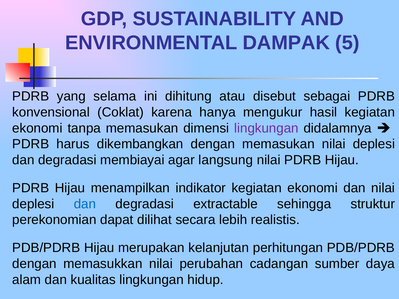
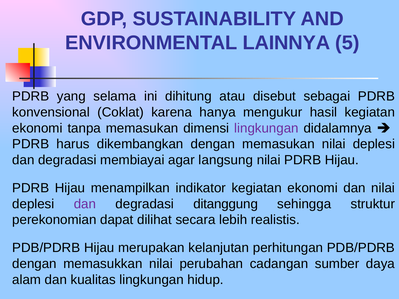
DAMPAK: DAMPAK -> LAINNYA
dan at (85, 204) colour: blue -> purple
extractable: extractable -> ditanggung
